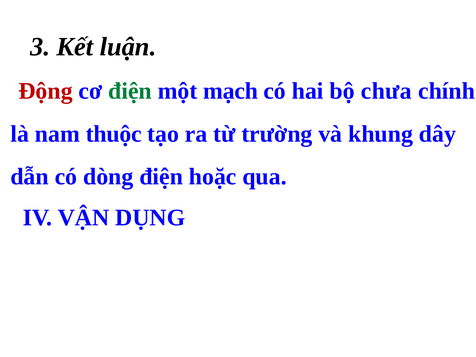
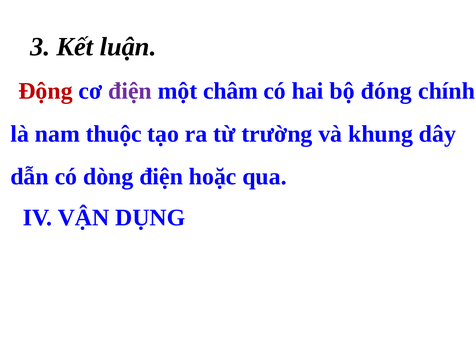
điện at (130, 91) colour: green -> purple
mạch: mạch -> châm
chưa: chưa -> đóng
